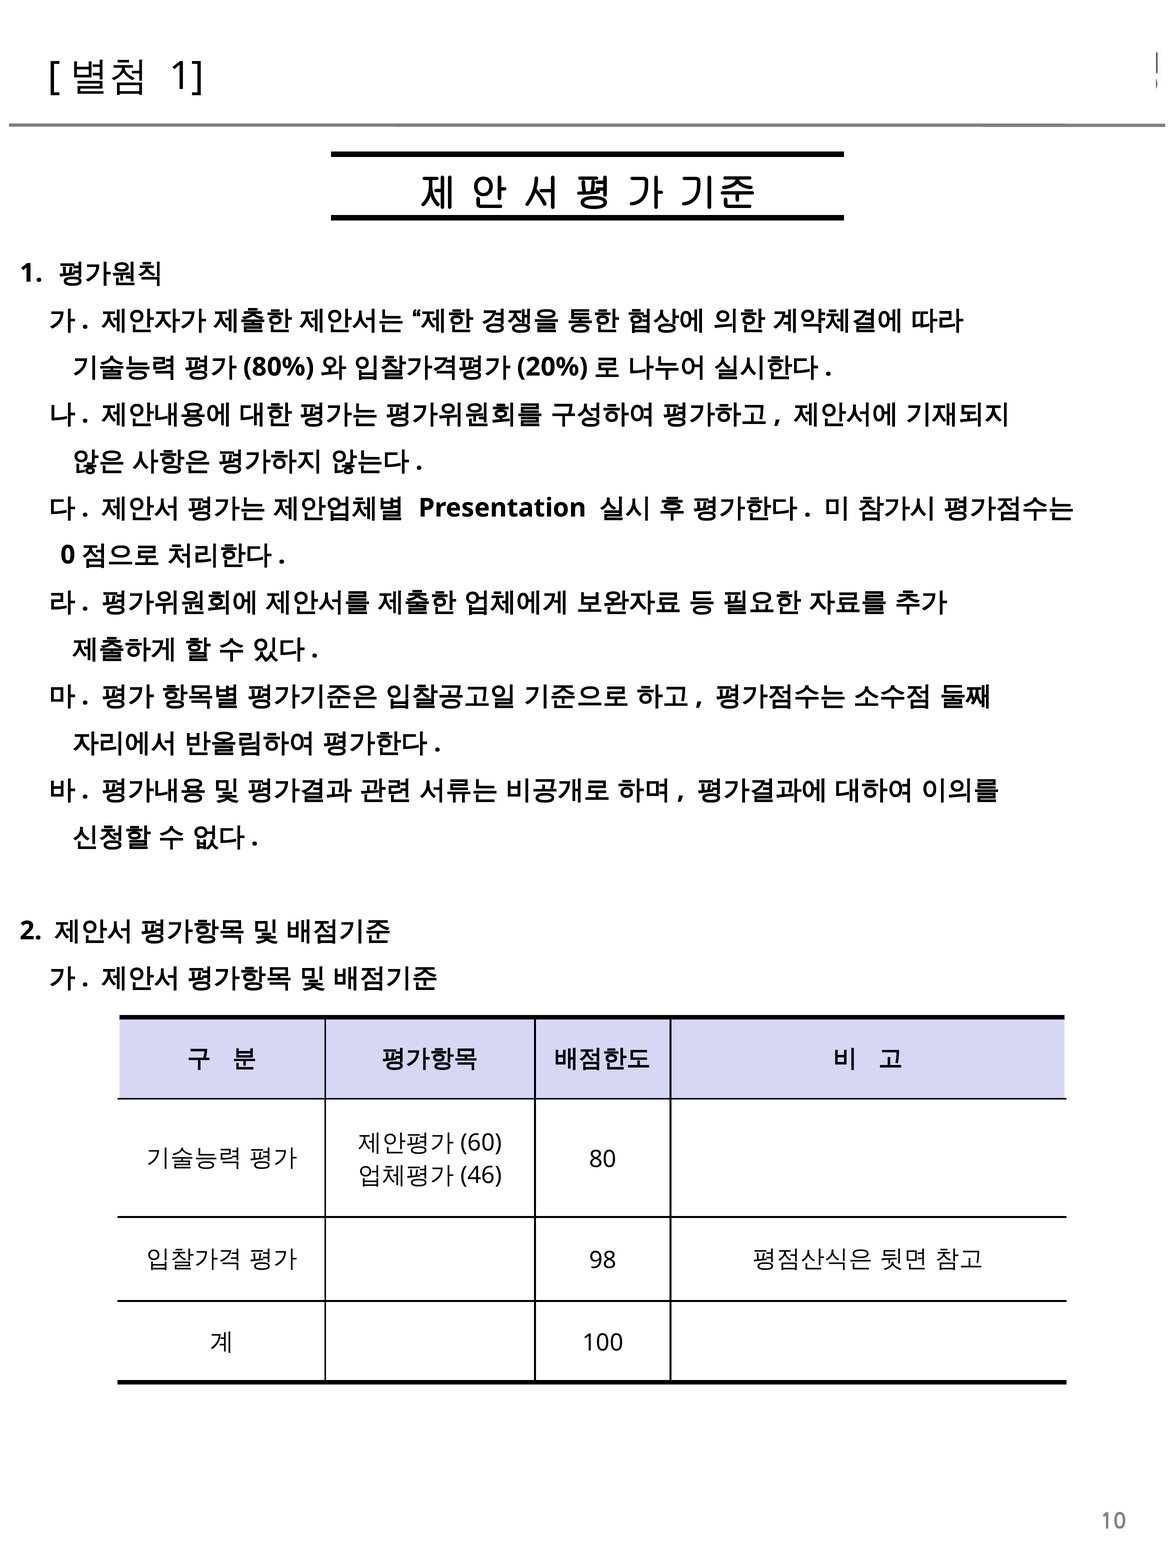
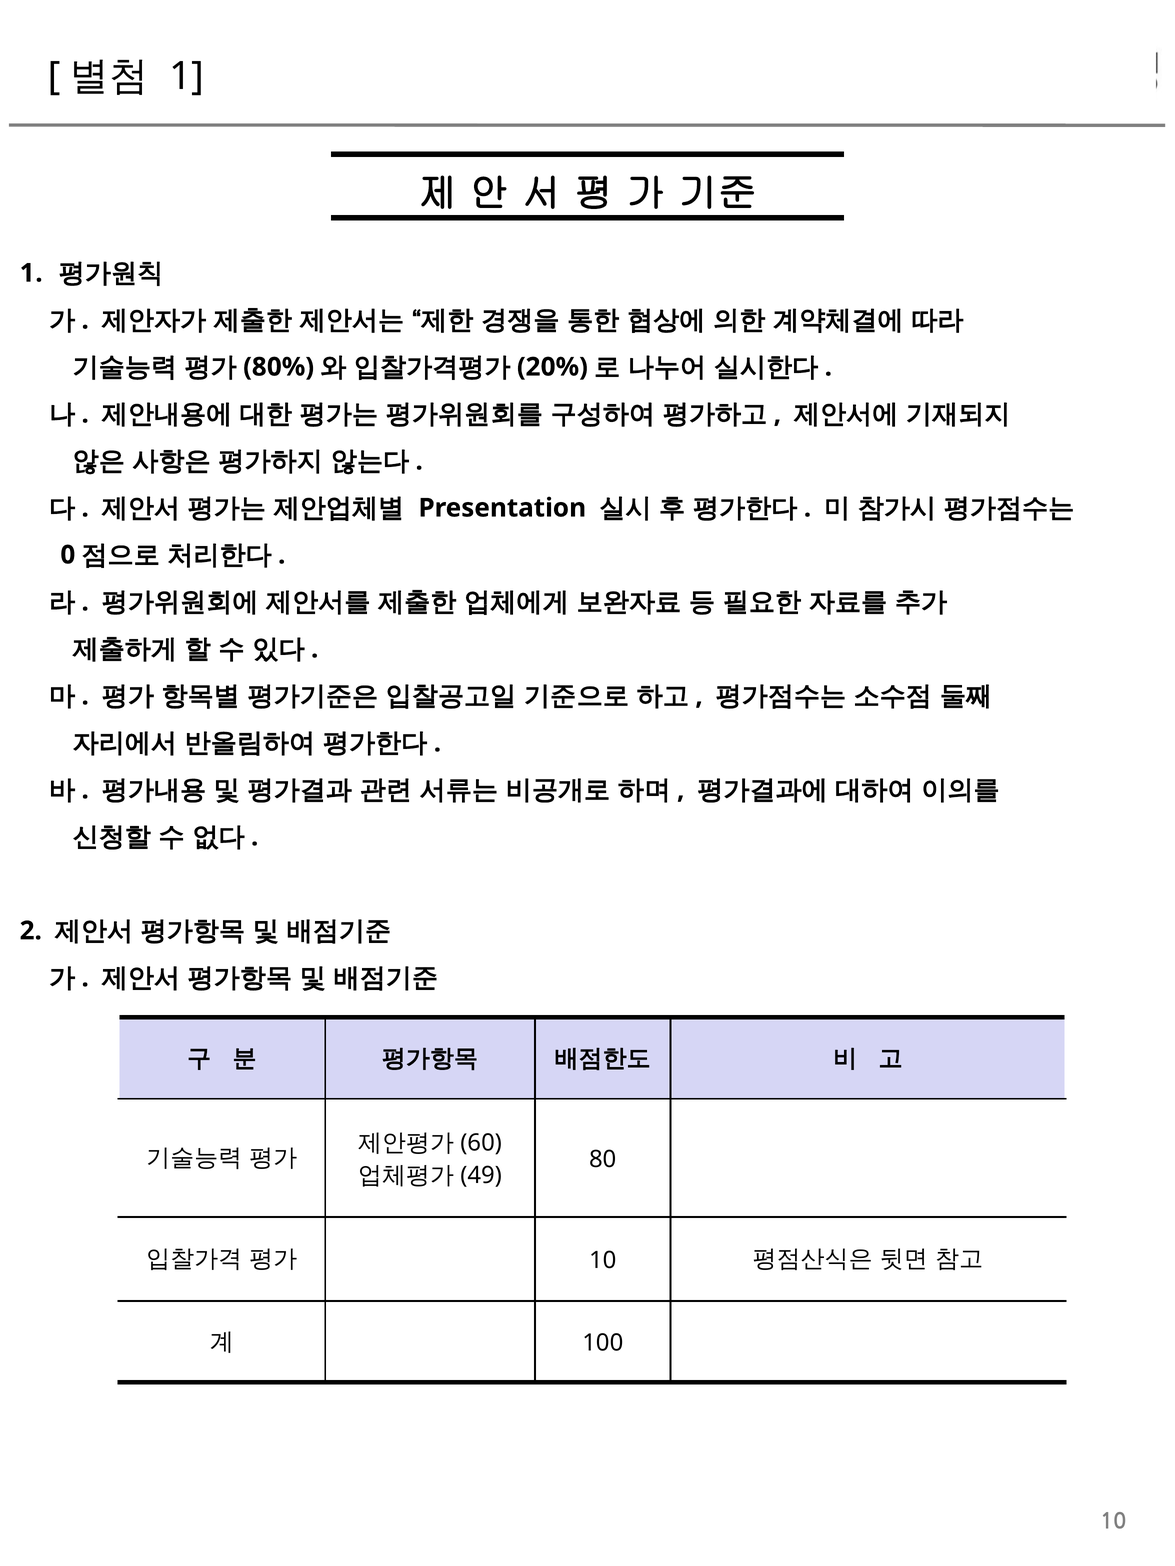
46: 46 -> 49
98 at (603, 1261): 98 -> 10
